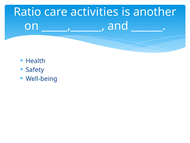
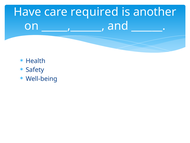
Ratio: Ratio -> Have
activities: activities -> required
